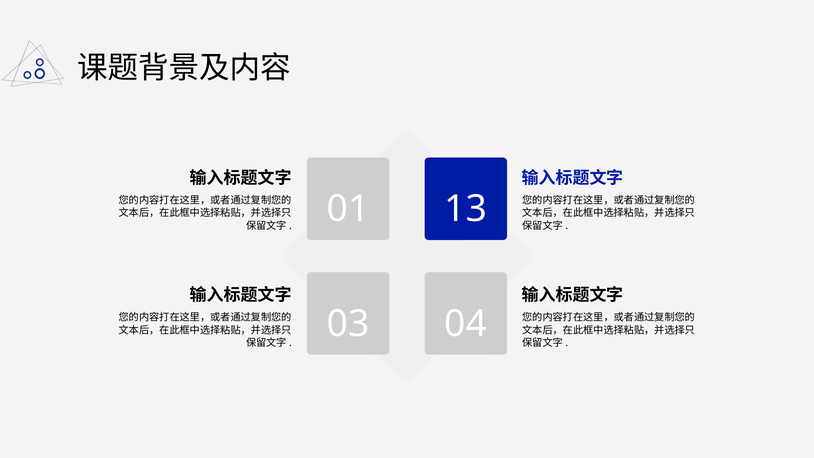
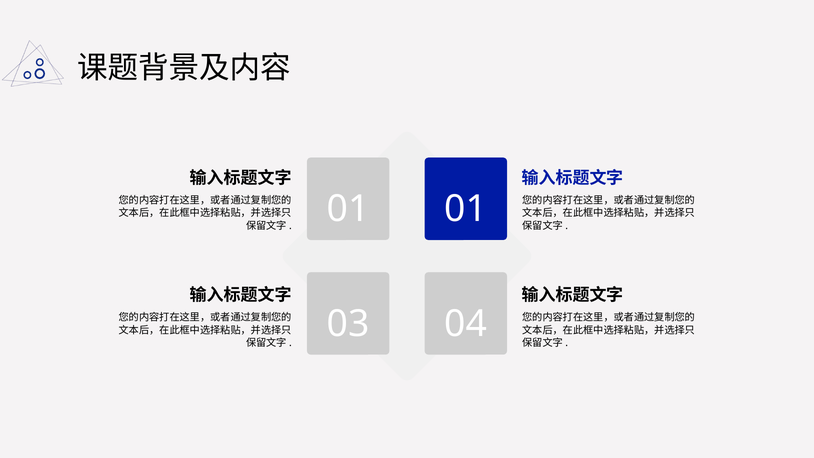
01 13: 13 -> 01
